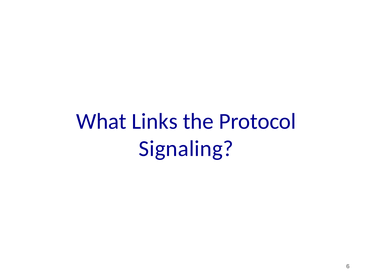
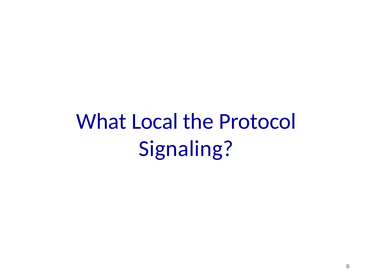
Links: Links -> Local
